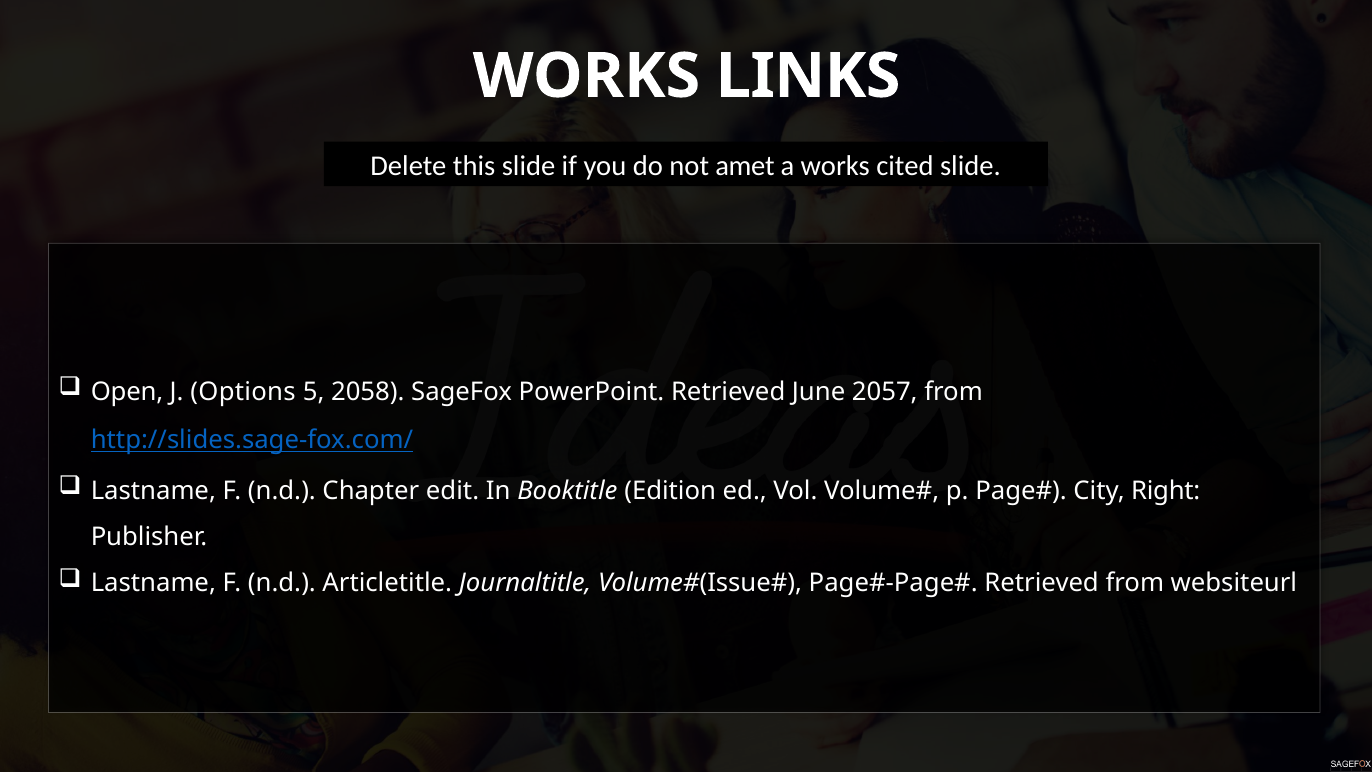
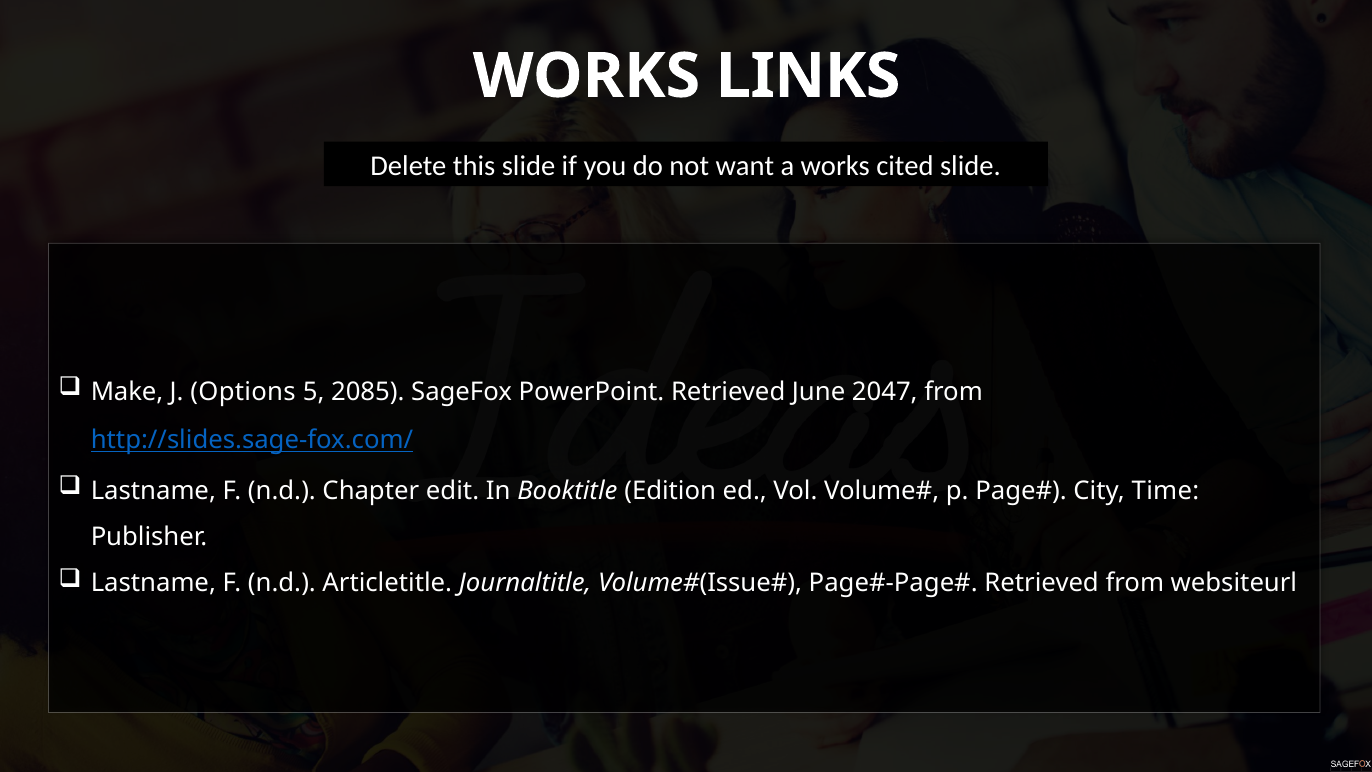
amet: amet -> want
Open: Open -> Make
2058: 2058 -> 2085
2057: 2057 -> 2047
Right: Right -> Time
